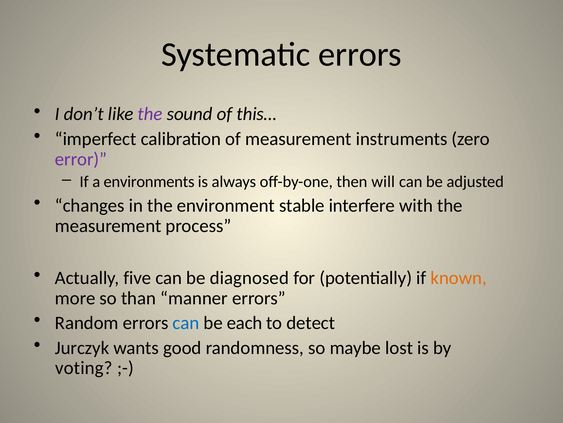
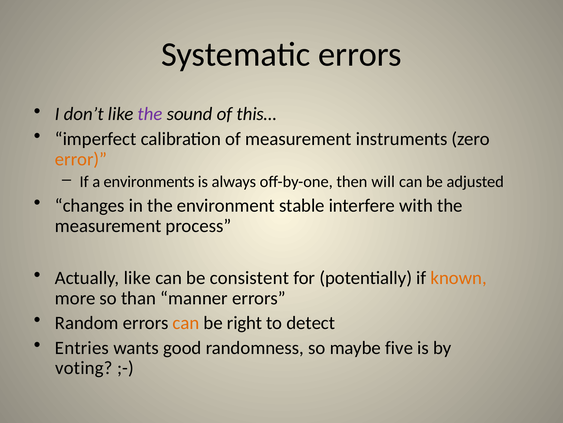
error colour: purple -> orange
Actually five: five -> like
diagnosed: diagnosed -> consistent
can at (186, 322) colour: blue -> orange
each: each -> right
Jurczyk: Jurczyk -> Entries
lost: lost -> five
